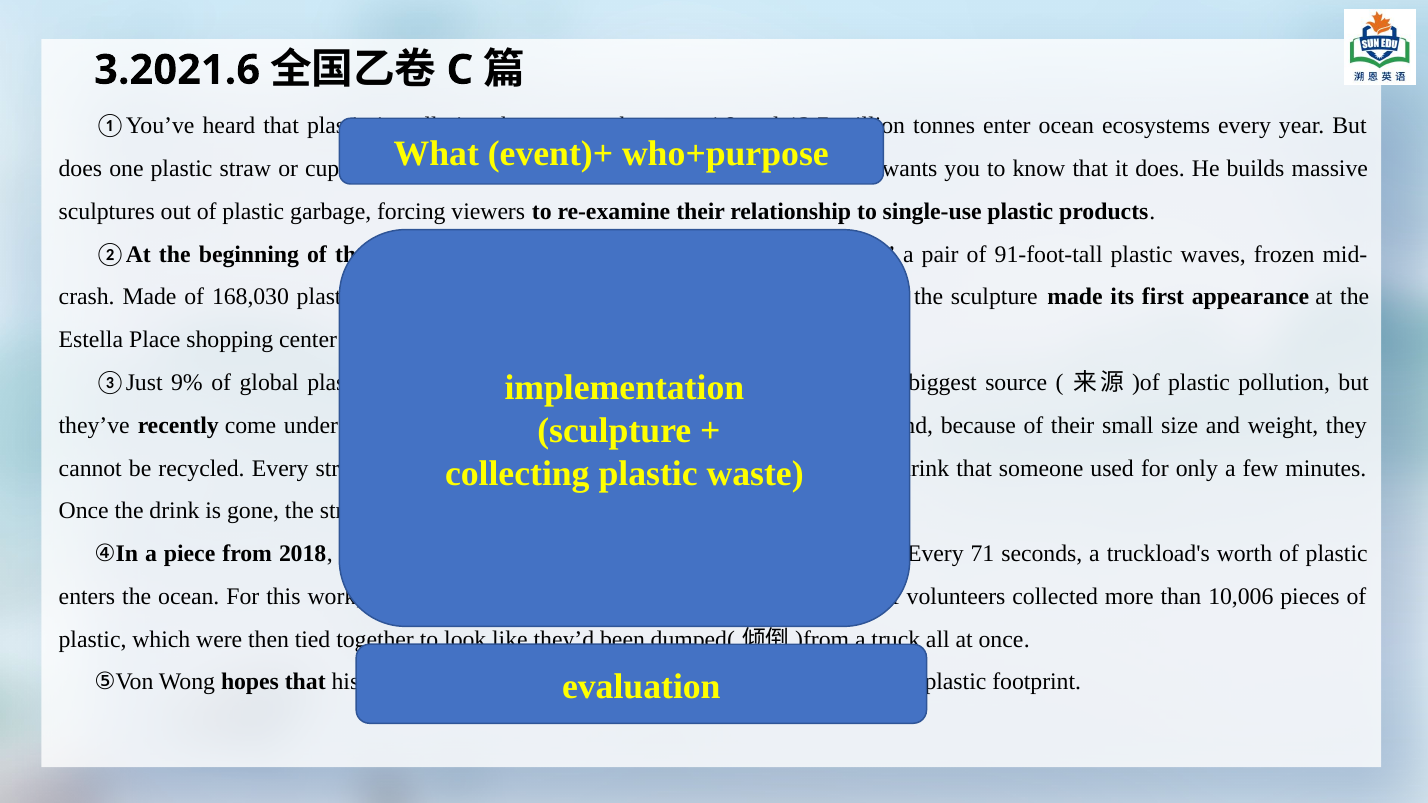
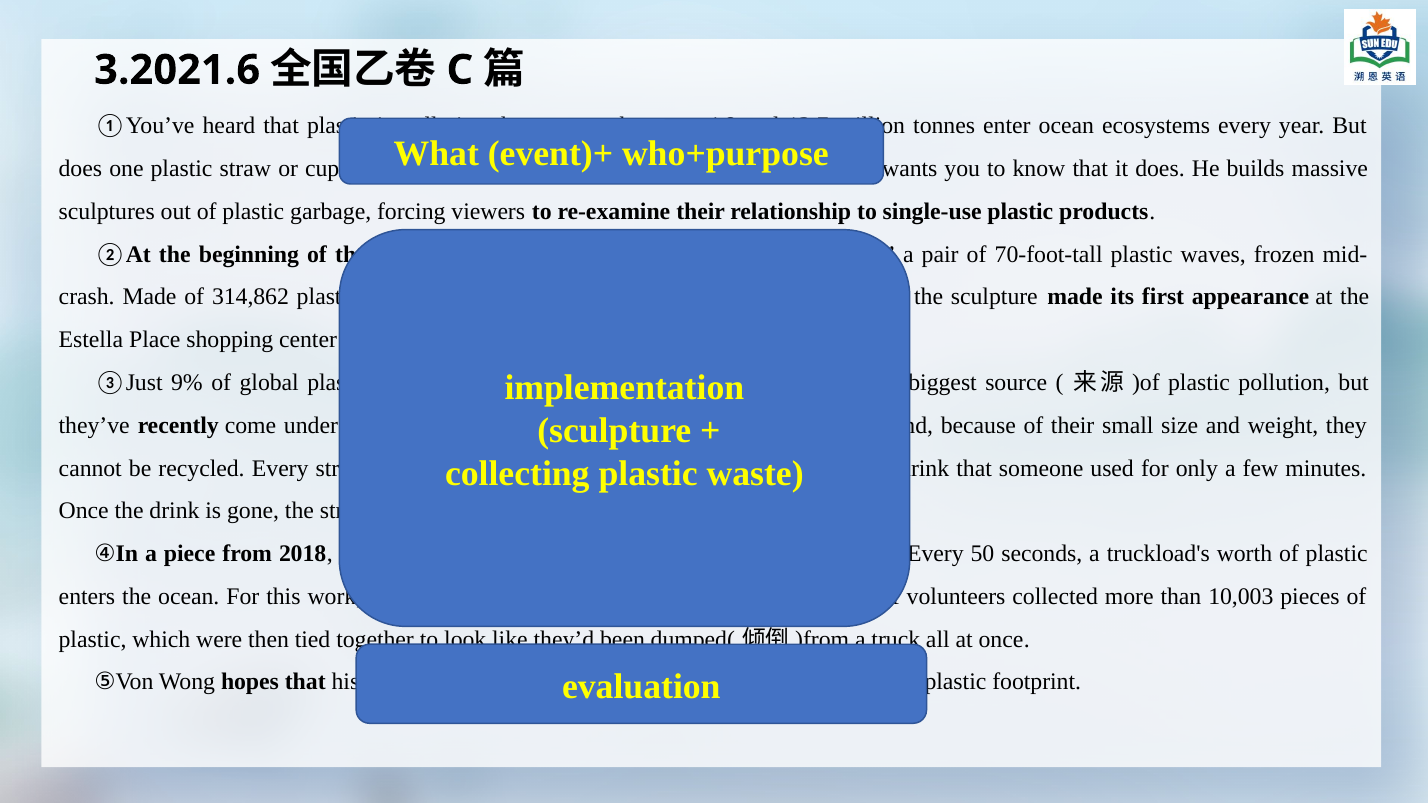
91-foot-tall: 91-foot-tall -> 70-foot-tall
168,030: 168,030 -> 314,862
71: 71 -> 50
10,006: 10,006 -> 10,003
